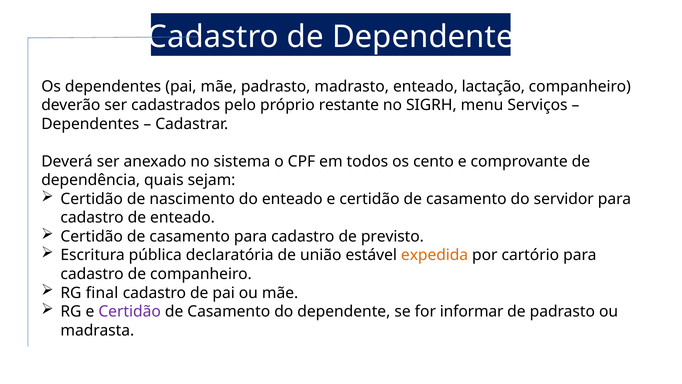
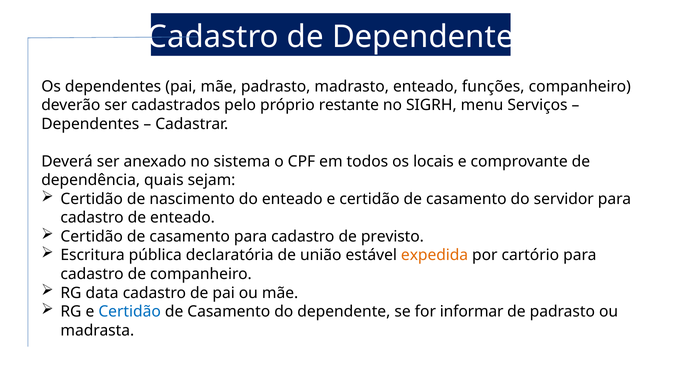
lactação: lactação -> funções
cento: cento -> locais
final: final -> data
Certidão at (130, 311) colour: purple -> blue
